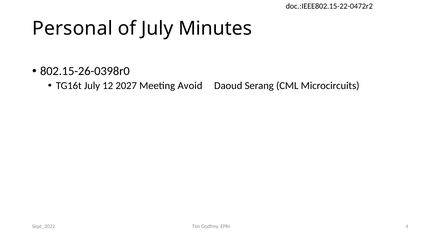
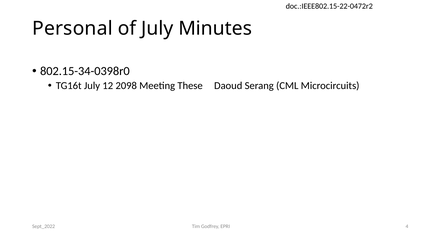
802.15-26-0398r0: 802.15-26-0398r0 -> 802.15-34-0398r0
2027: 2027 -> 2098
Avoid: Avoid -> These
